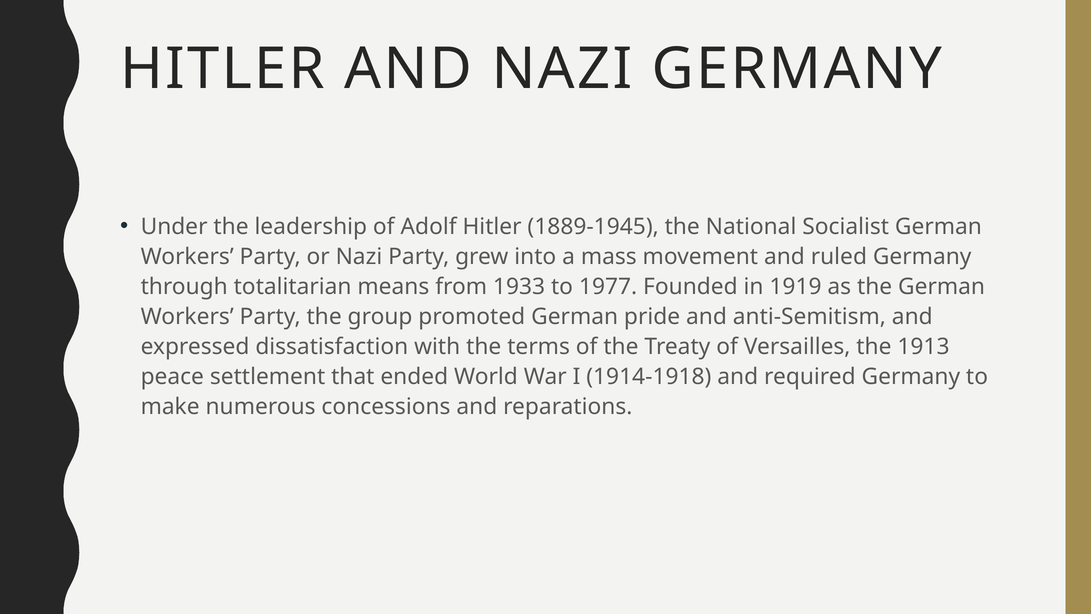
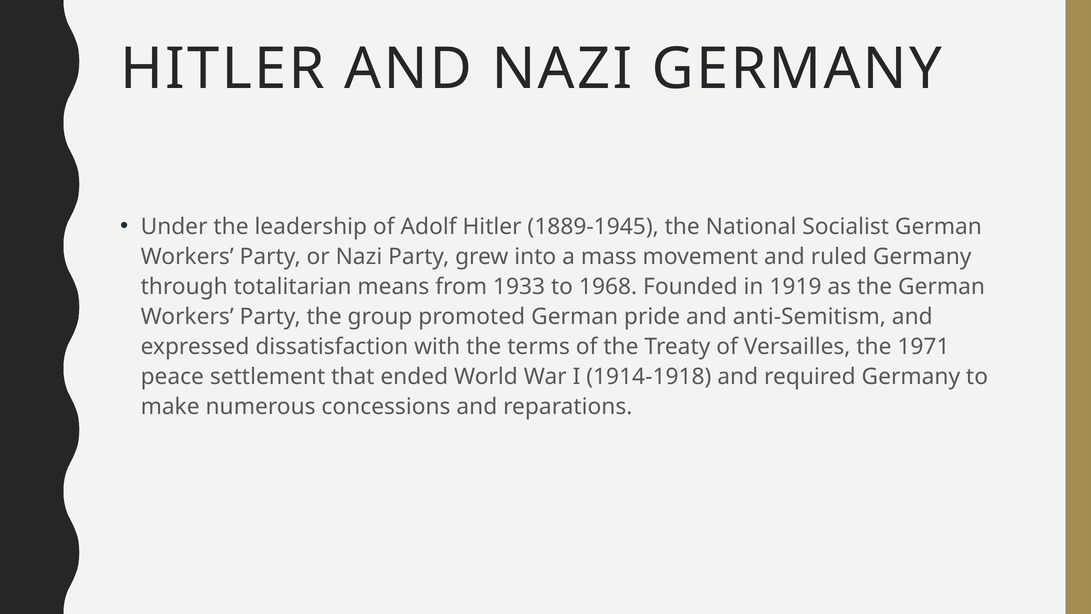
1977: 1977 -> 1968
1913: 1913 -> 1971
